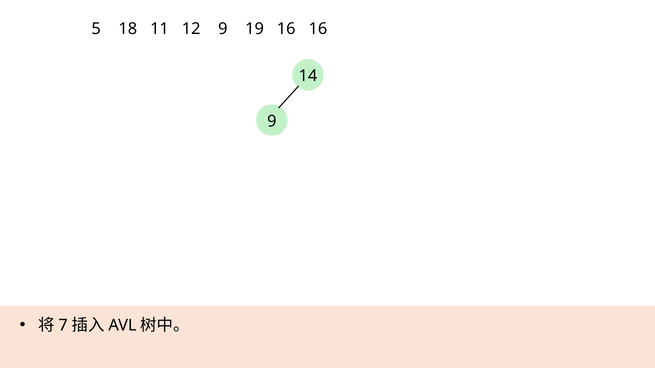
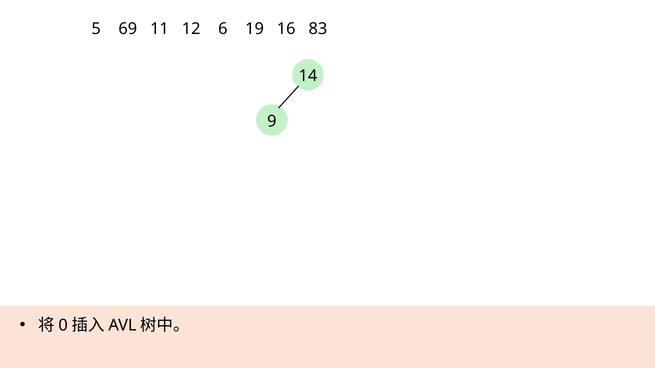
18: 18 -> 69
12 9: 9 -> 6
16 16: 16 -> 83
7: 7 -> 0
